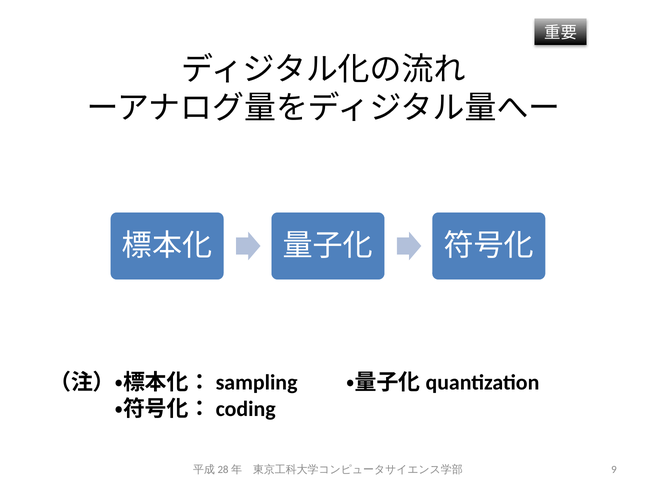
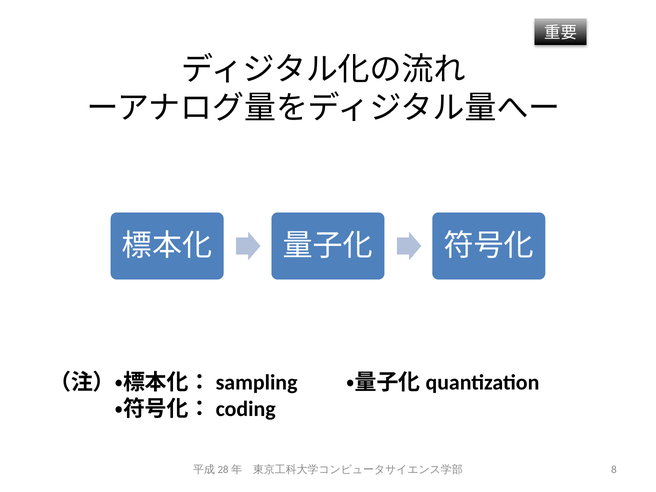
9: 9 -> 8
